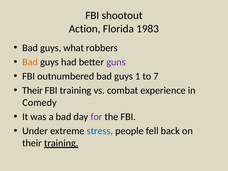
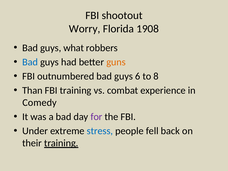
Action: Action -> Worry
1983: 1983 -> 1908
Bad at (30, 62) colour: orange -> blue
guns colour: purple -> orange
1: 1 -> 6
7: 7 -> 8
Their at (32, 90): Their -> Than
